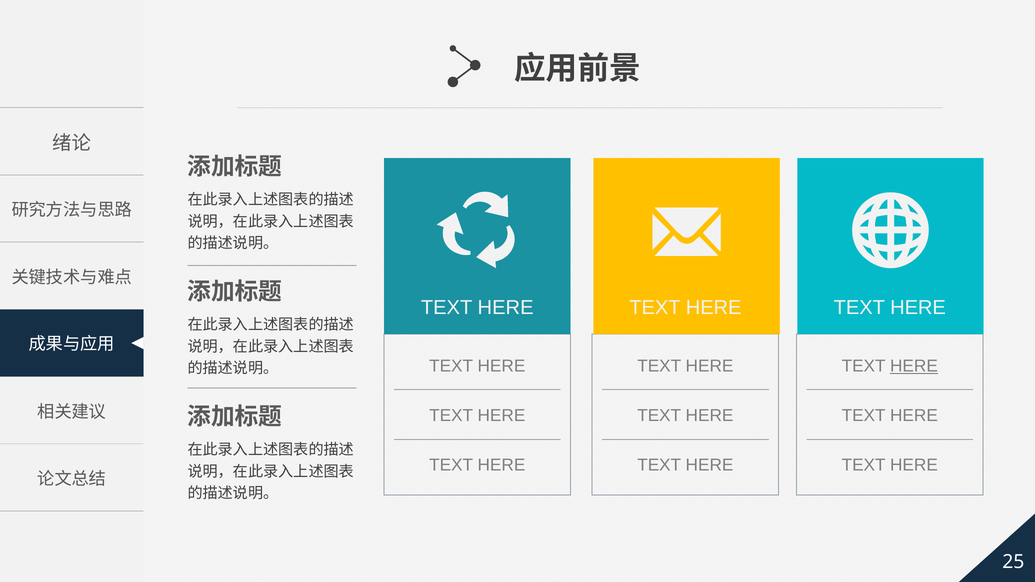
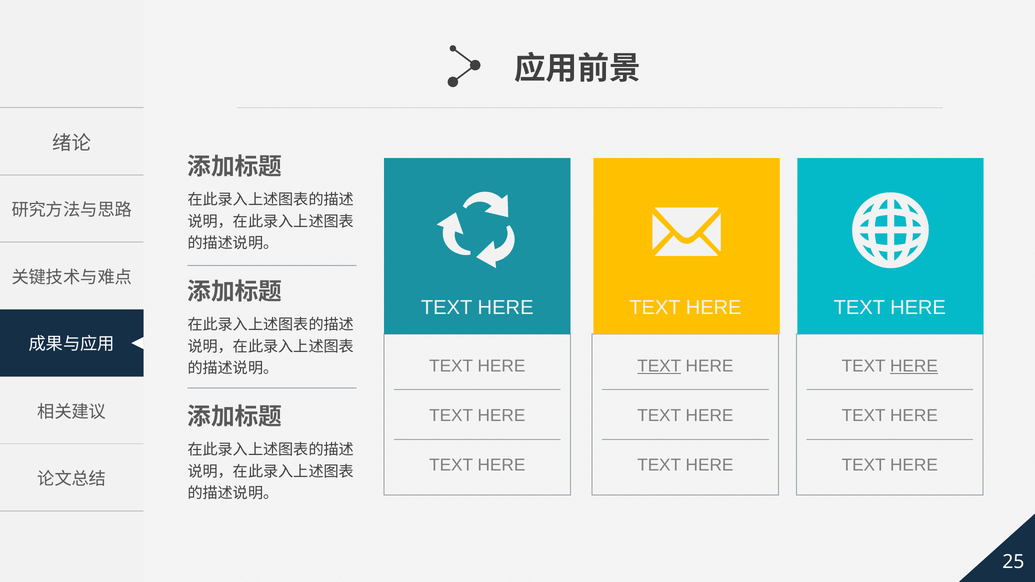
TEXT at (659, 366) underline: none -> present
